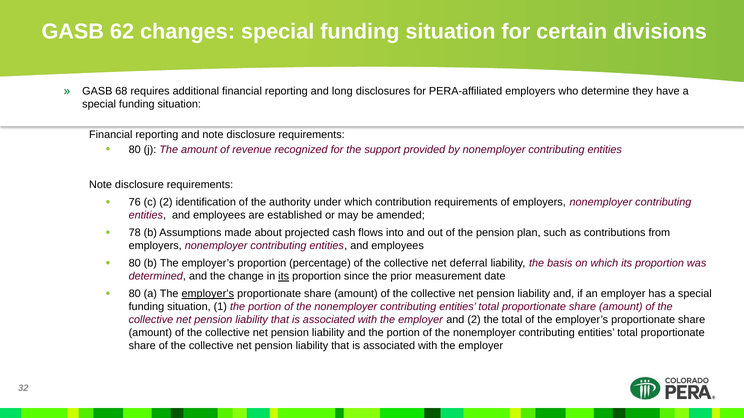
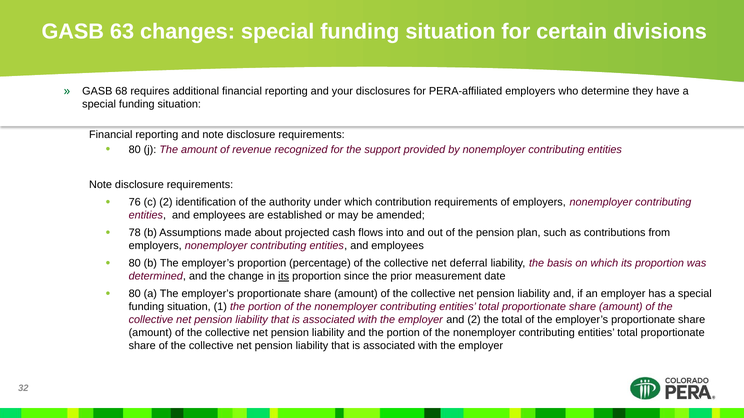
62: 62 -> 63
long: long -> your
employer’s at (208, 294) underline: present -> none
